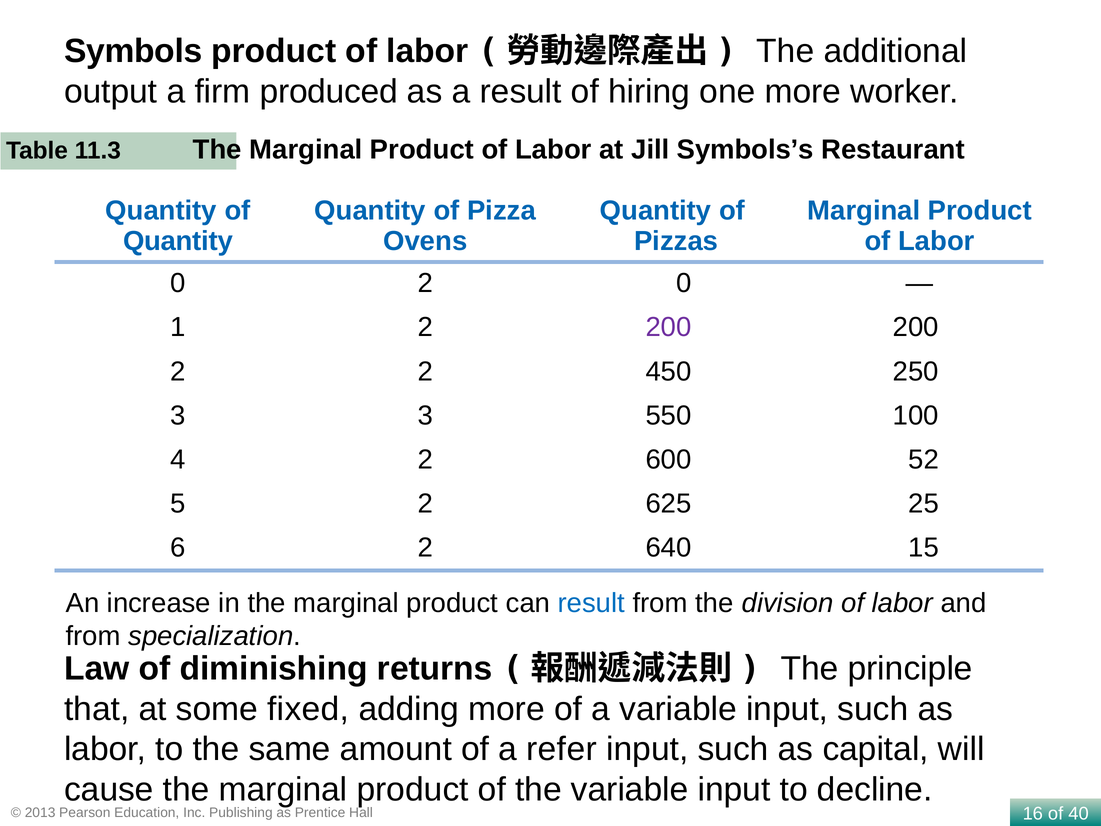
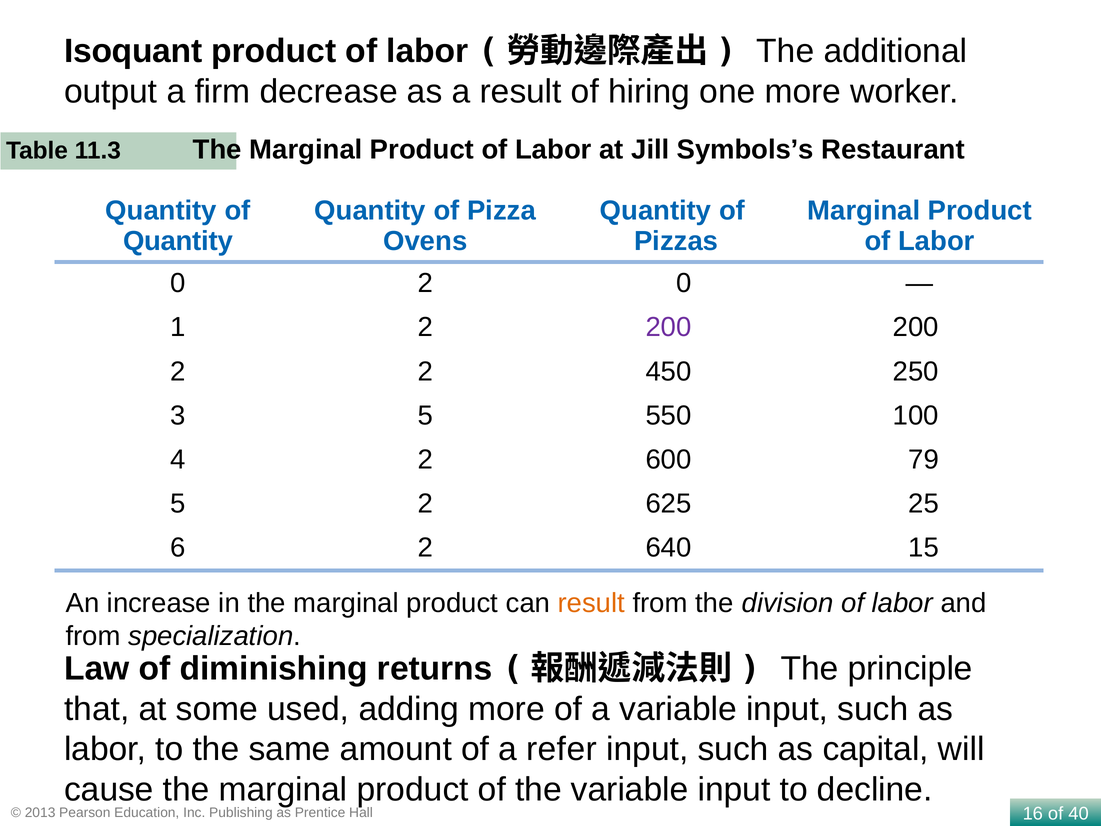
Symbols: Symbols -> Isoquant
produced: produced -> decrease
3 3: 3 -> 5
52: 52 -> 79
result at (591, 603) colour: blue -> orange
fixed: fixed -> used
